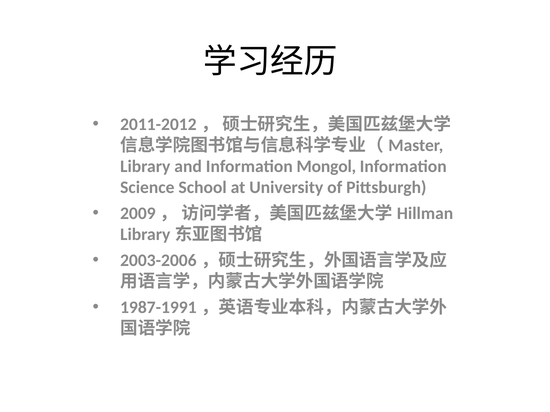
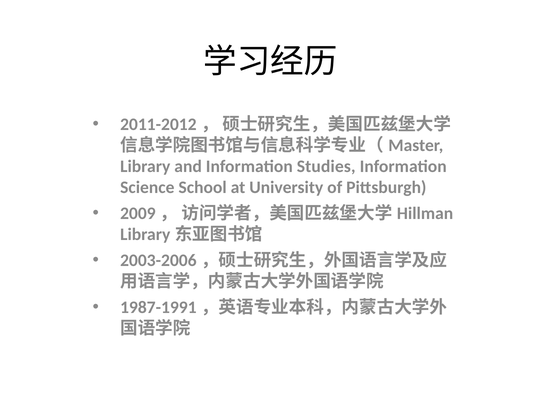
Mongol: Mongol -> Studies
